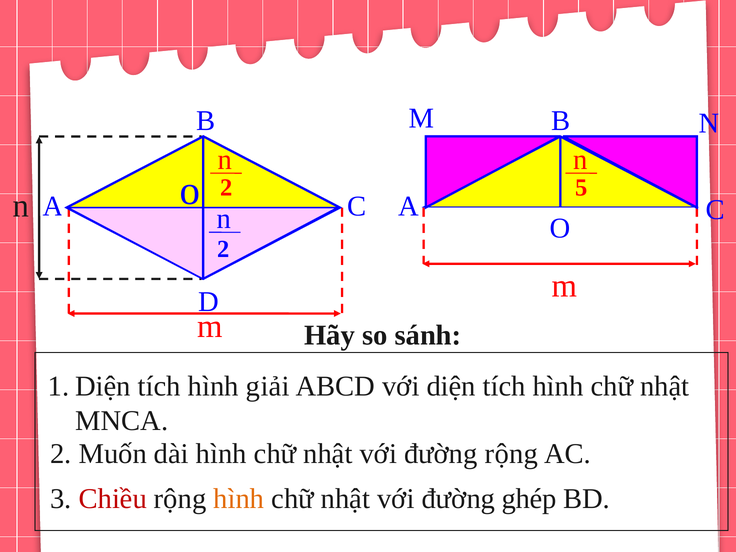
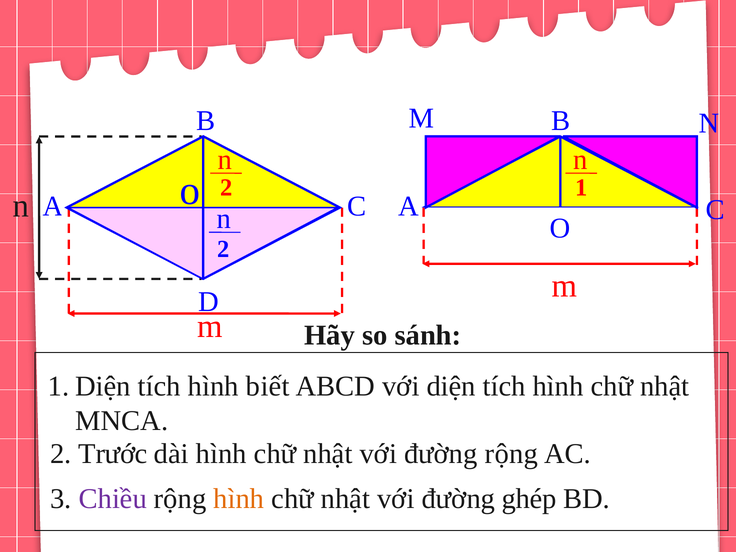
5: 5 -> 1
giải: giải -> biết
Muốn: Muốn -> Trước
Chiều colour: red -> purple
